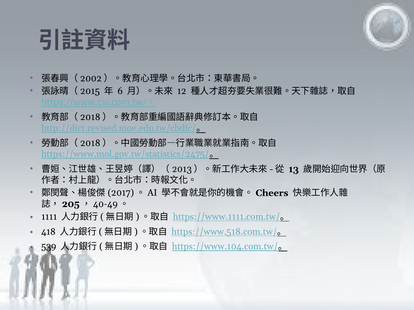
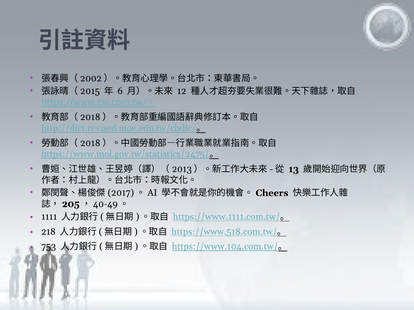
418: 418 -> 218
539: 539 -> 753
